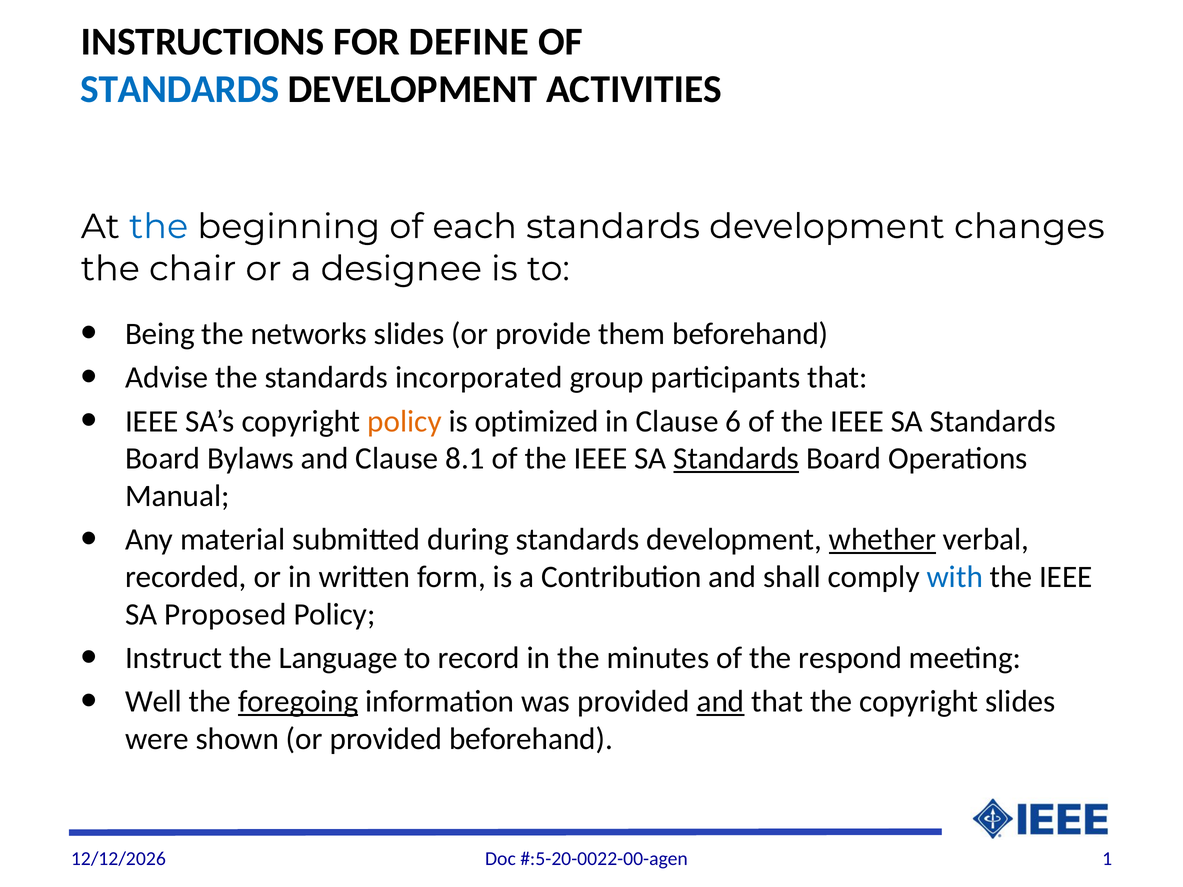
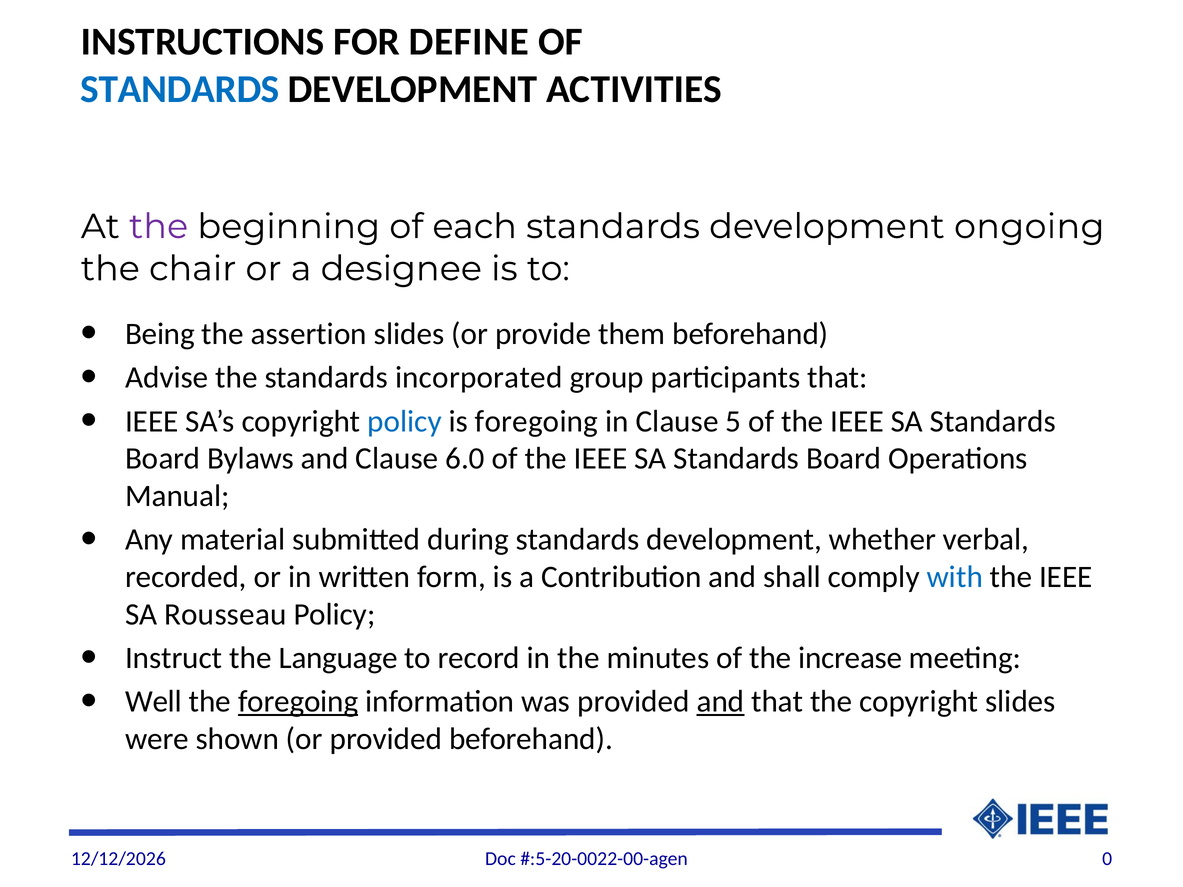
the at (159, 227) colour: blue -> purple
changes: changes -> ongoing
networks: networks -> assertion
policy at (404, 421) colour: orange -> blue
is optimized: optimized -> foregoing
6: 6 -> 5
8.1: 8.1 -> 6.0
Standards at (736, 459) underline: present -> none
whether underline: present -> none
Proposed: Proposed -> Rousseau
respond: respond -> increase
1: 1 -> 0
